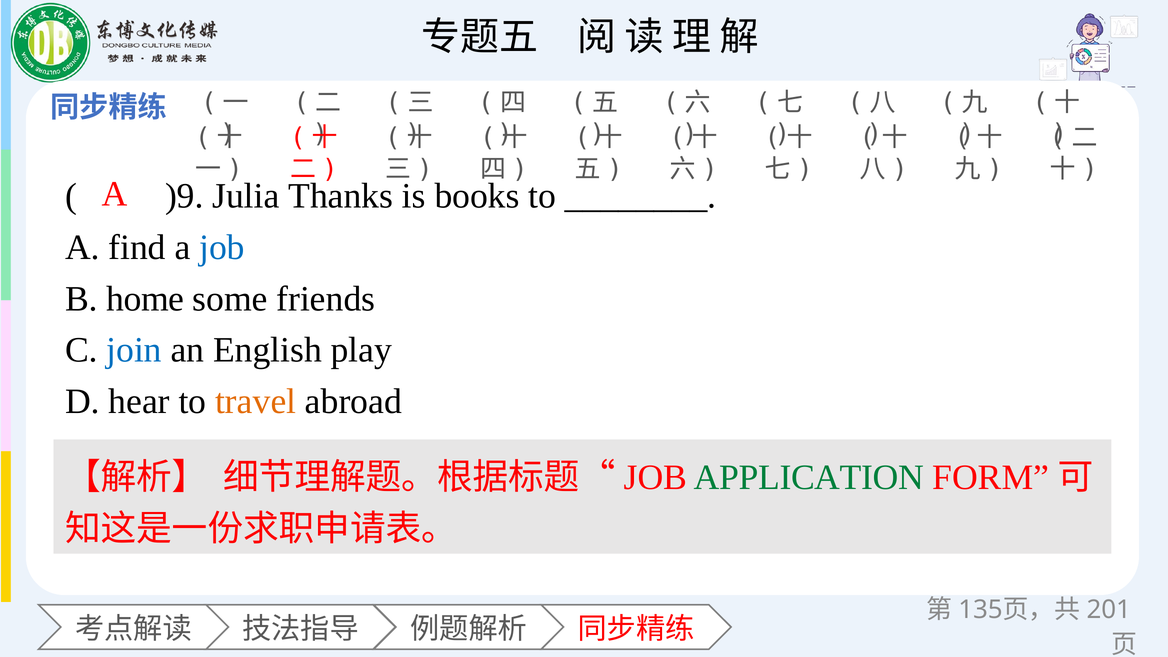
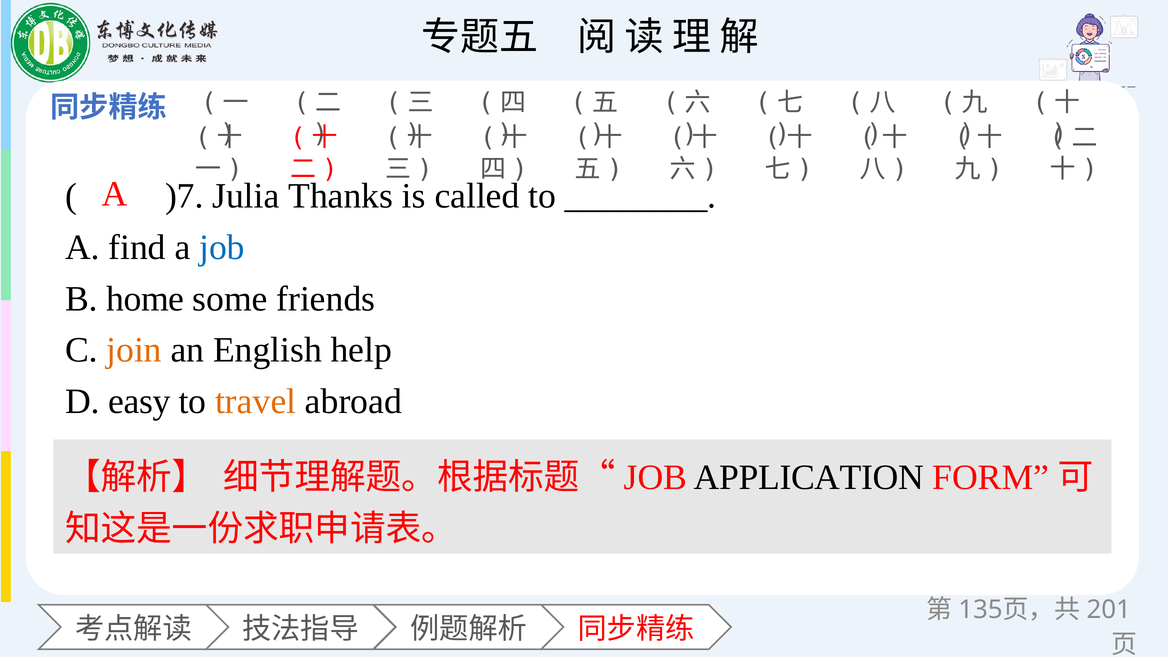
)9: )9 -> )7
books: books -> called
join colour: blue -> orange
play: play -> help
hear: hear -> easy
APPLICATION colour: green -> black
